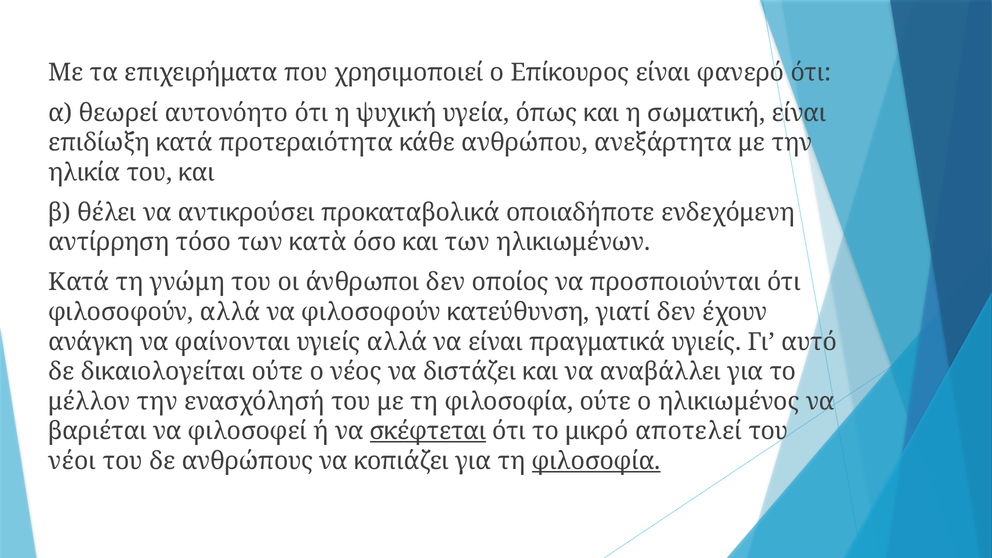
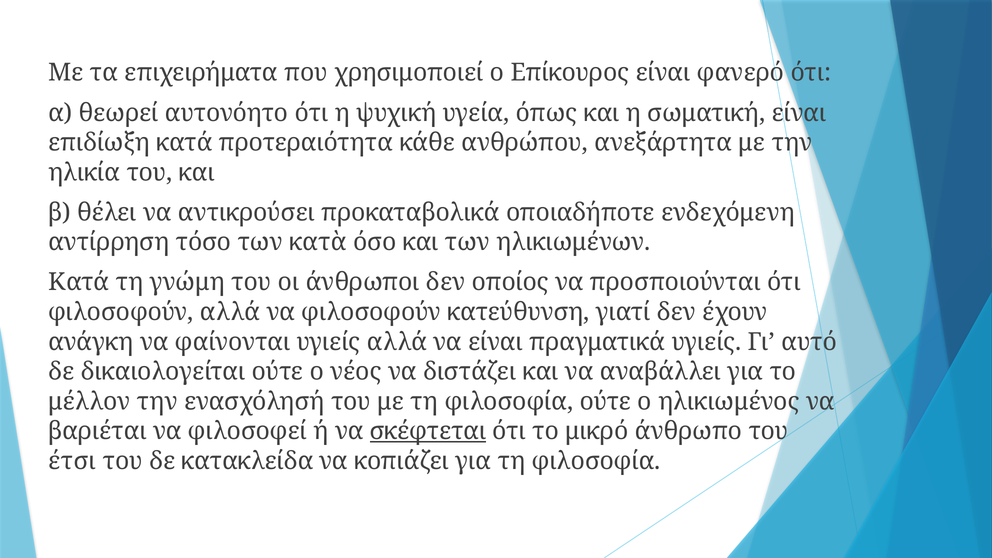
αποτελεί: αποτελεί -> άνθρωπο
νέοι: νέοι -> έτσι
ανθρώπους: ανθρώπους -> κατακλείδα
φιλοσοφία at (596, 461) underline: present -> none
